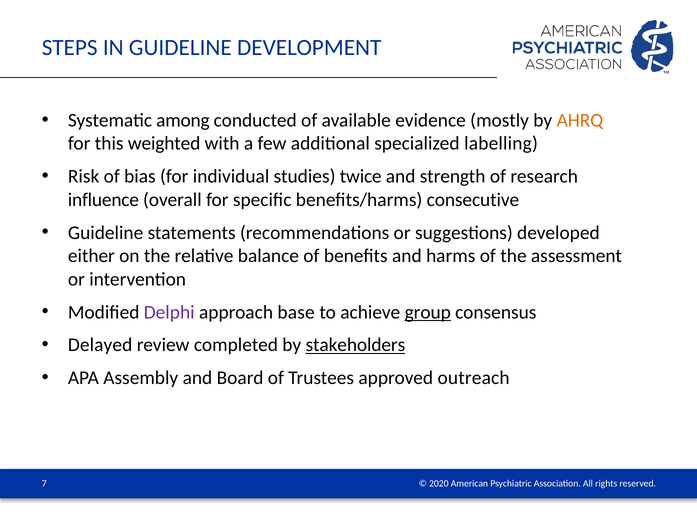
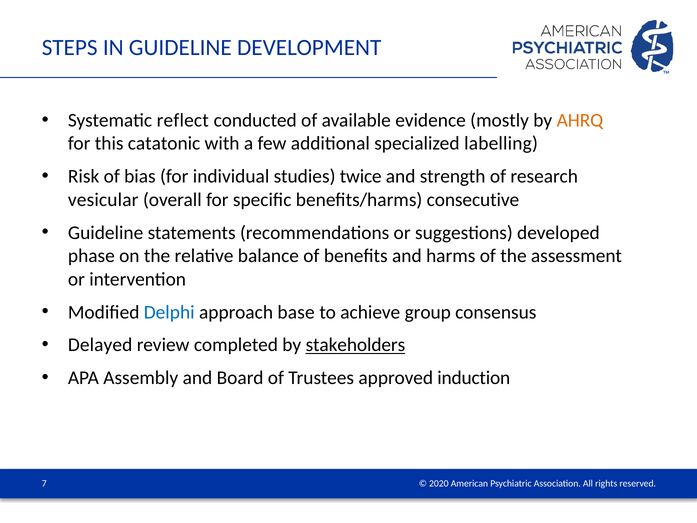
among: among -> reflect
weighted: weighted -> catatonic
influence: influence -> vesicular
either: either -> phase
Delphi colour: purple -> blue
group underline: present -> none
outreach: outreach -> induction
